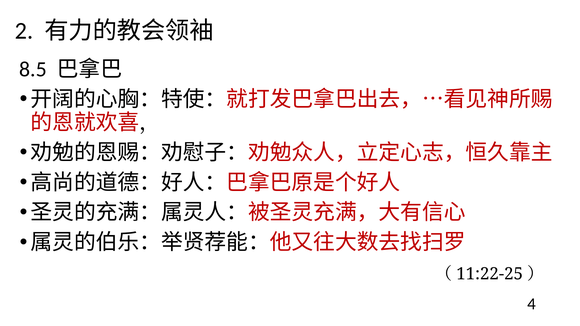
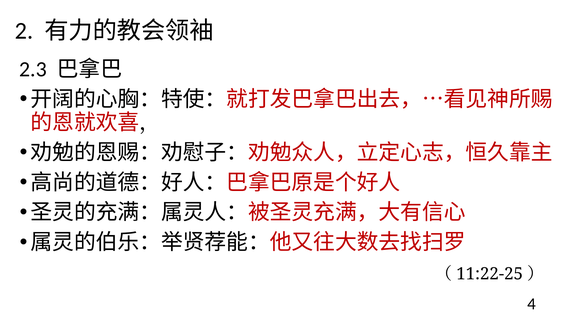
8.5: 8.5 -> 2.3
